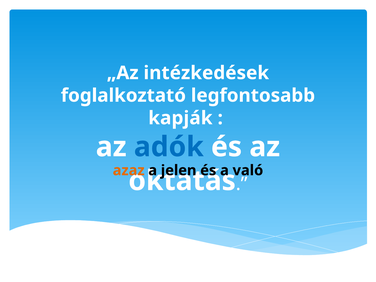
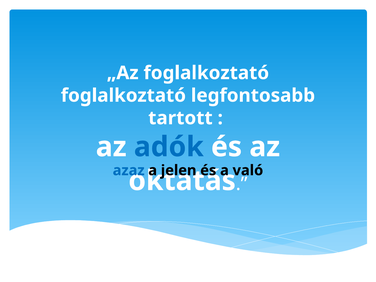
„Az intézkedések: intézkedések -> foglalkoztató
kapják: kapják -> tartott
azaz colour: orange -> blue
